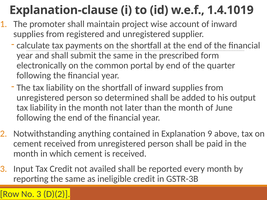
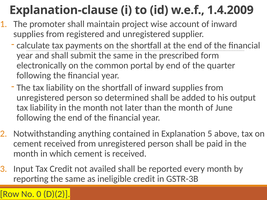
1.4.1019: 1.4.1019 -> 1.4.2009
9: 9 -> 5
No 3: 3 -> 0
